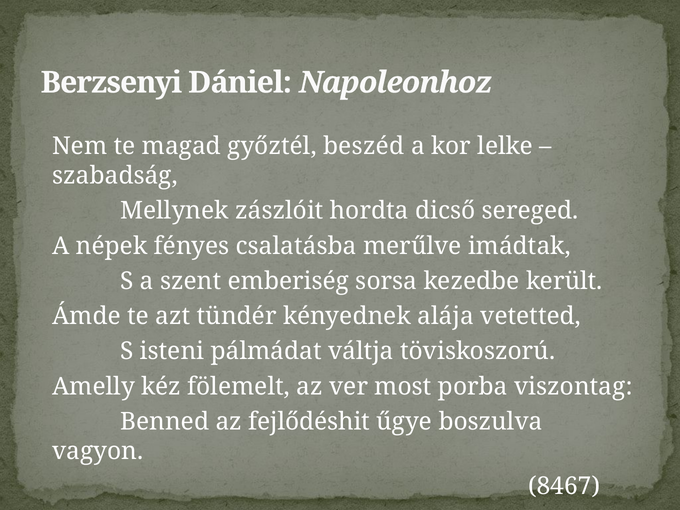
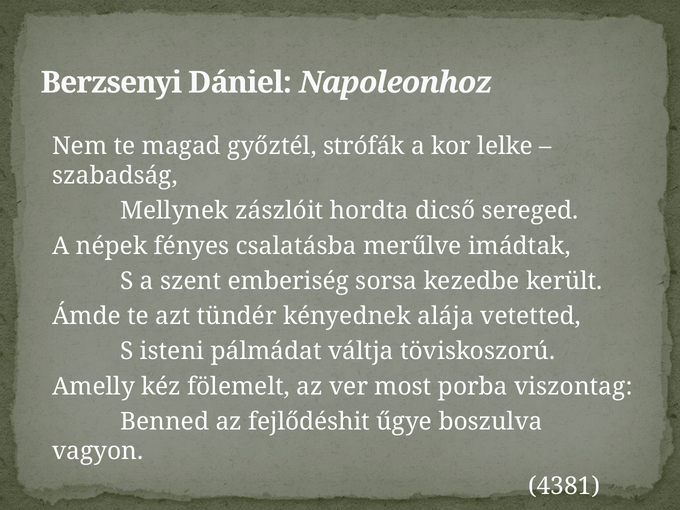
beszéd: beszéd -> strófák
8467: 8467 -> 4381
